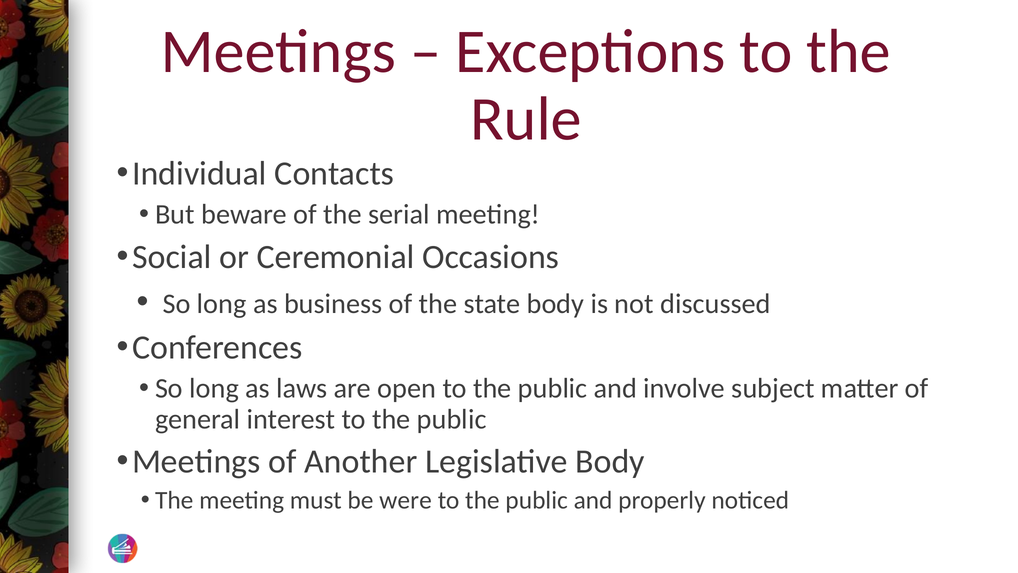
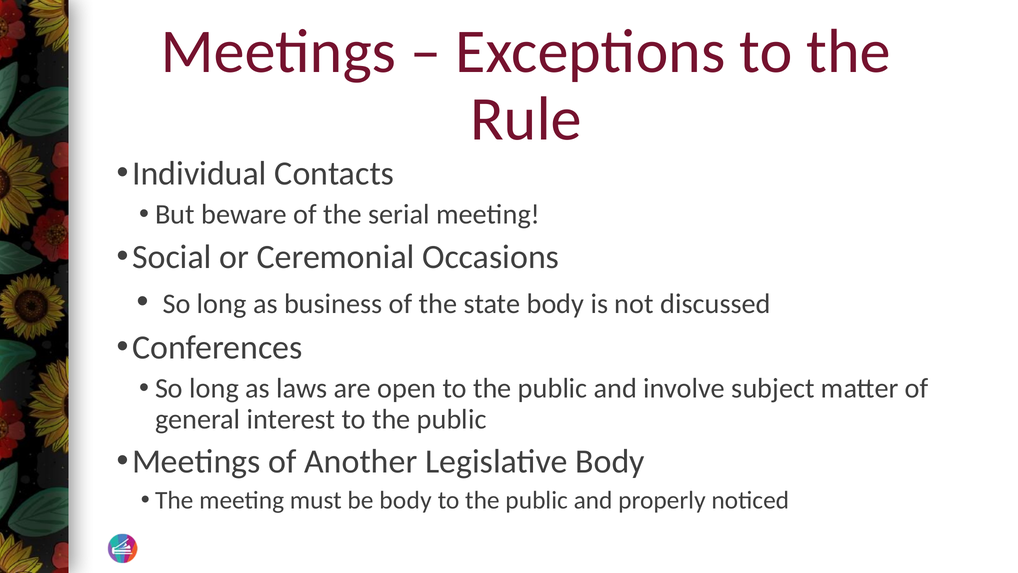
be were: were -> body
